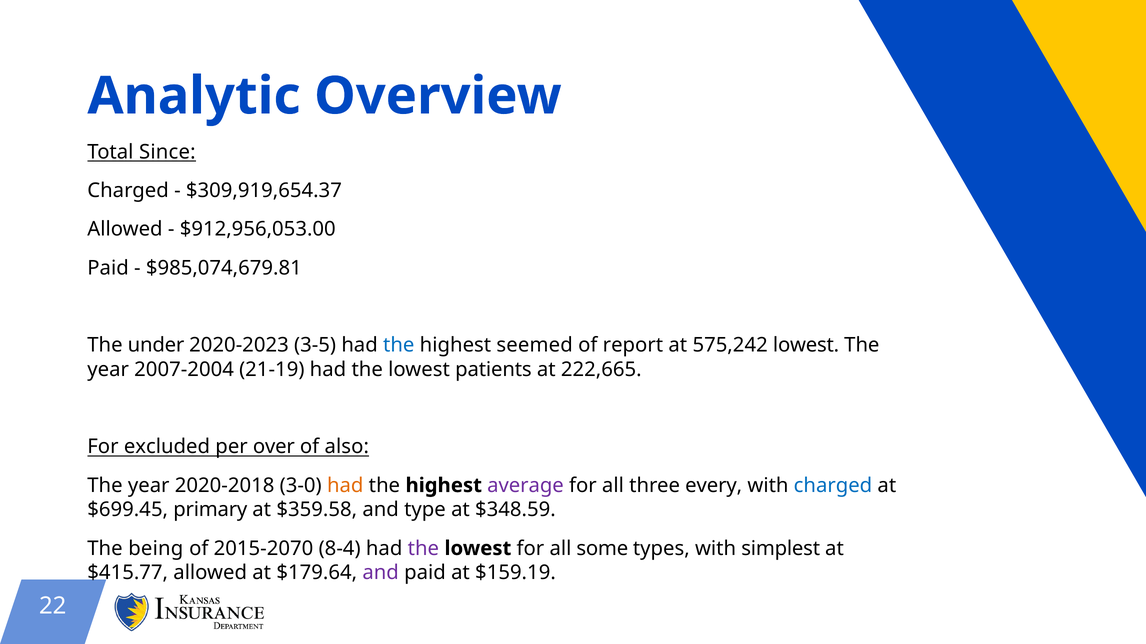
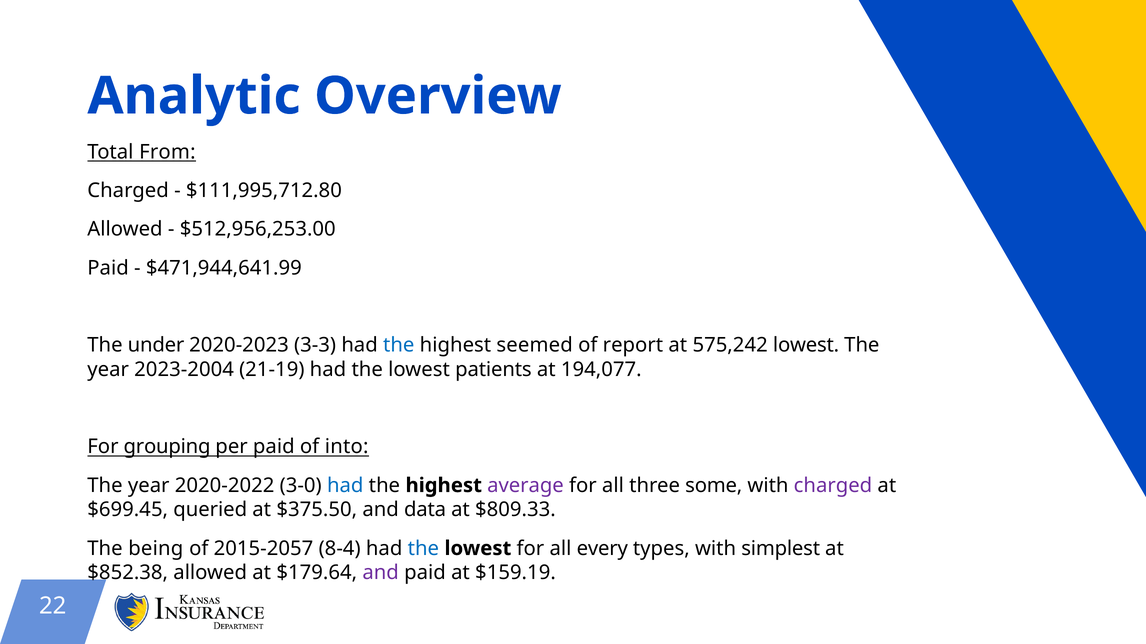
Since: Since -> From
$309,919,654.37: $309,919,654.37 -> $111,995,712.80
$912,956,053.00: $912,956,053.00 -> $512,956,253.00
$985,074,679.81: $985,074,679.81 -> $471,944,641.99
3-5: 3-5 -> 3-3
2007-2004: 2007-2004 -> 2023-2004
222,665: 222,665 -> 194,077
excluded: excluded -> grouping
per over: over -> paid
also: also -> into
2020-2018: 2020-2018 -> 2020-2022
had at (345, 486) colour: orange -> blue
every: every -> some
charged at (833, 486) colour: blue -> purple
primary: primary -> queried
$359.58: $359.58 -> $375.50
type: type -> data
$348.59: $348.59 -> $809.33
2015-2070: 2015-2070 -> 2015-2057
the at (423, 549) colour: purple -> blue
some: some -> every
$415.77: $415.77 -> $852.38
